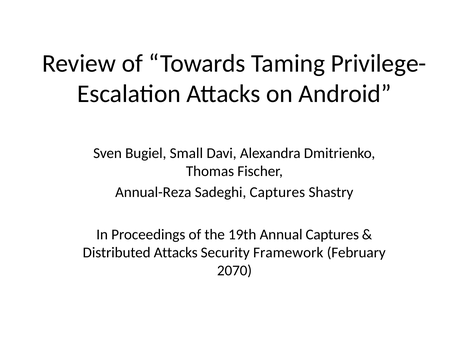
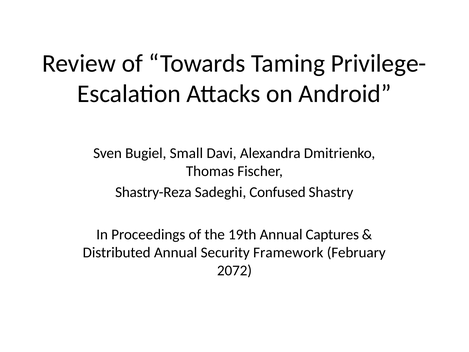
Annual-Reza: Annual-Reza -> Shastry-Reza
Sadeghi Captures: Captures -> Confused
Distributed Attacks: Attacks -> Annual
2070: 2070 -> 2072
